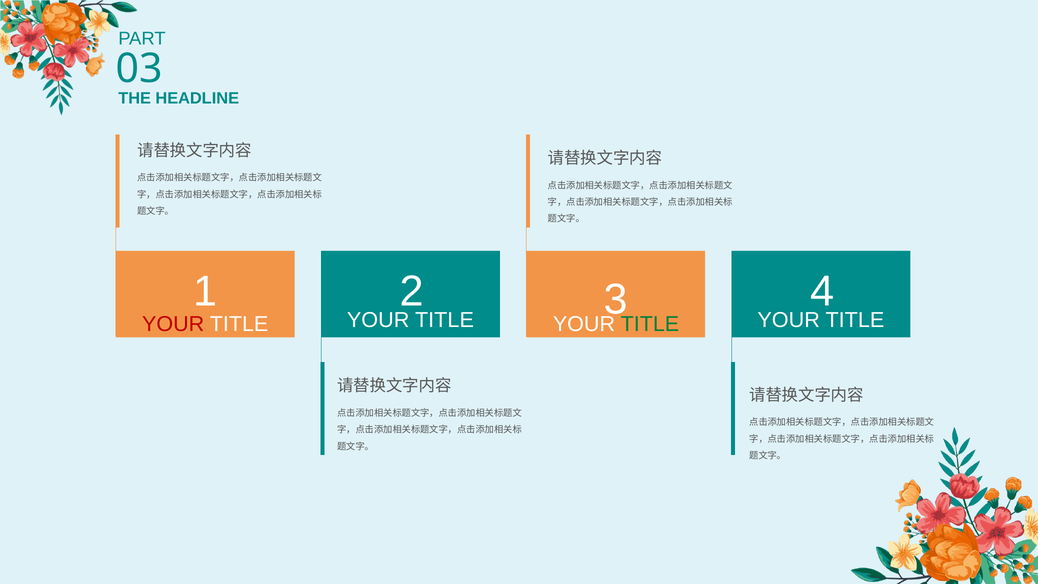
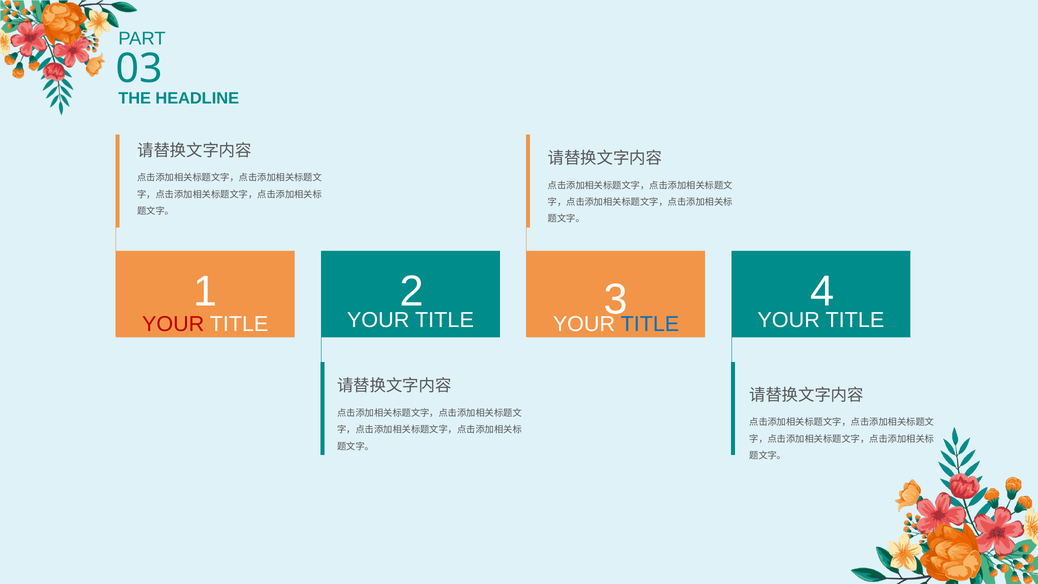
TITLE at (650, 324) colour: green -> blue
